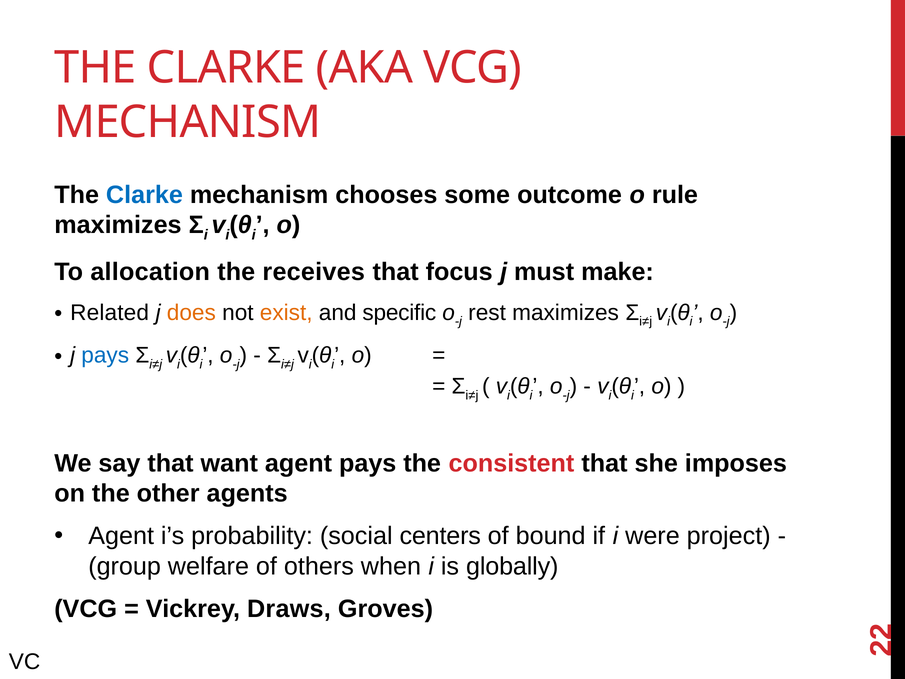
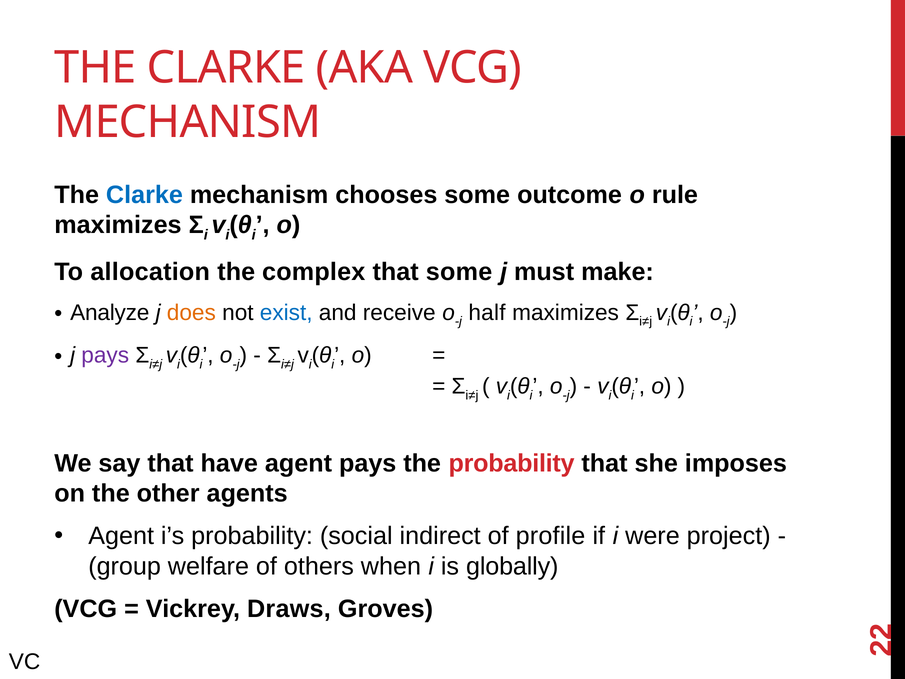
receives: receives -> complex
that focus: focus -> some
Related: Related -> Analyze
exist colour: orange -> blue
specific: specific -> receive
rest: rest -> half
pays at (105, 355) colour: blue -> purple
want: want -> have
the consistent: consistent -> probability
centers: centers -> indirect
bound: bound -> profile
